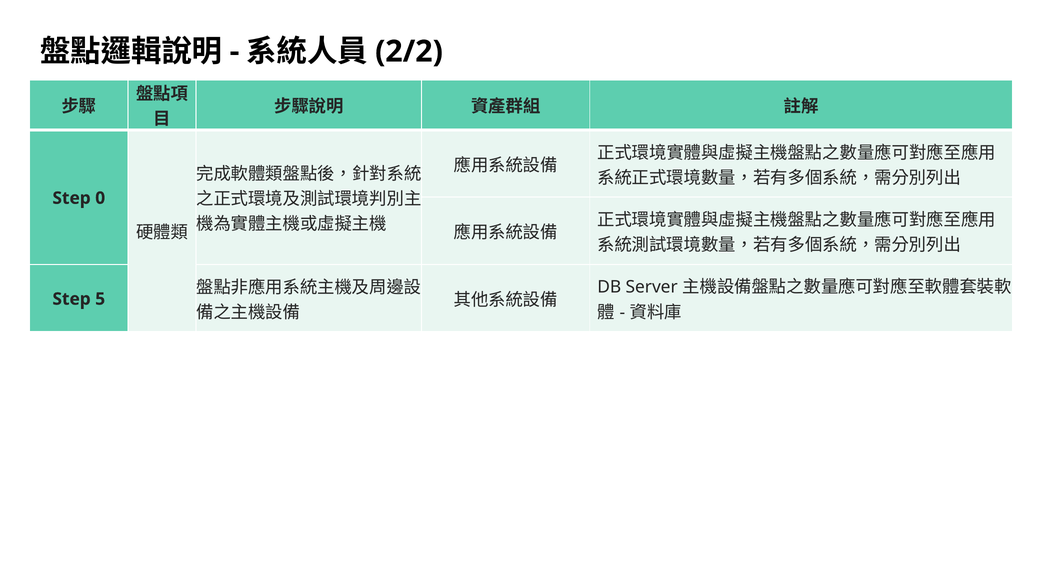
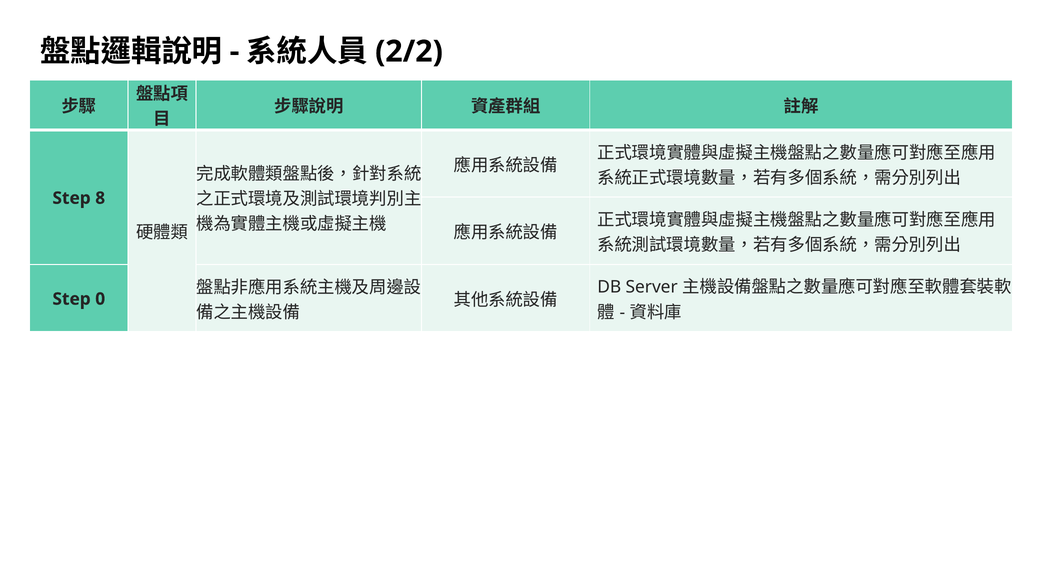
0: 0 -> 8
5: 5 -> 0
